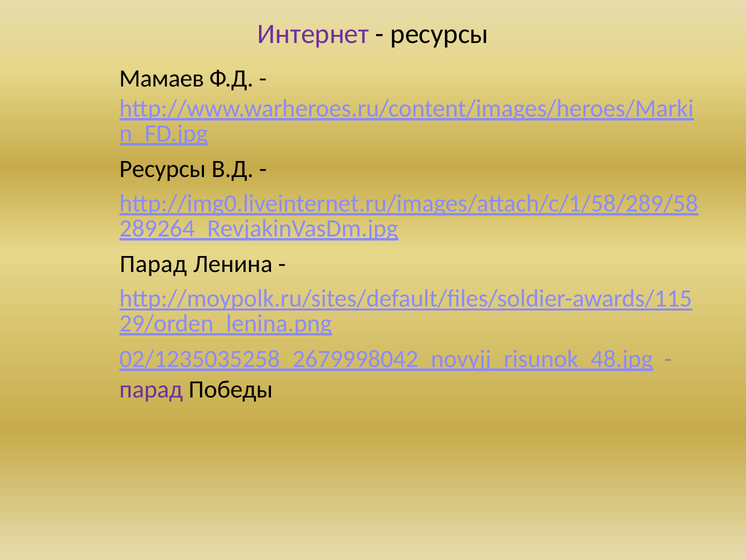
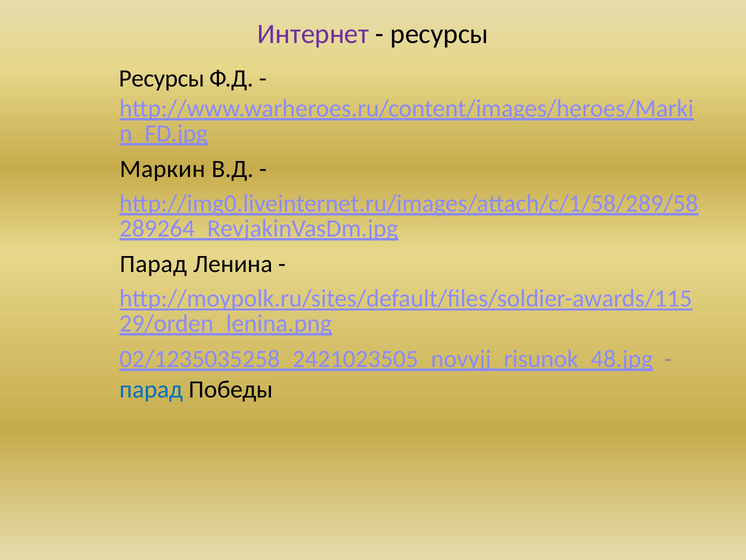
Мамаев at (162, 79): Мамаев -> Ресурсы
Ресурсы at (163, 169): Ресурсы -> Маркин
02/1235035258_2679998042_novyjj_risunok_48.jpg: 02/1235035258_2679998042_novyjj_risunok_48.jpg -> 02/1235035258_2421023505_novyjj_risunok_48.jpg
парад at (151, 389) colour: purple -> blue
